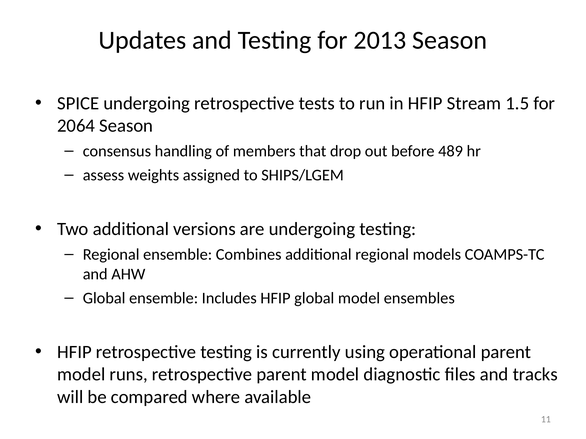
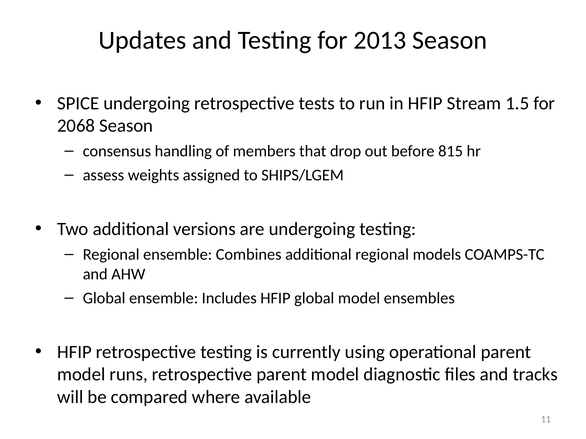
2064: 2064 -> 2068
489: 489 -> 815
